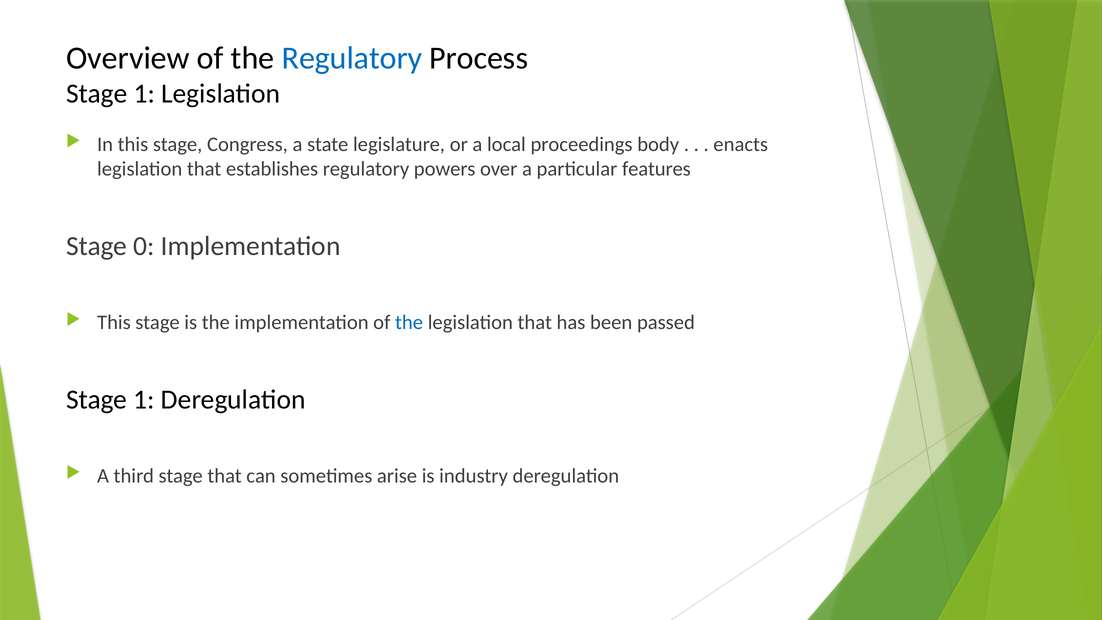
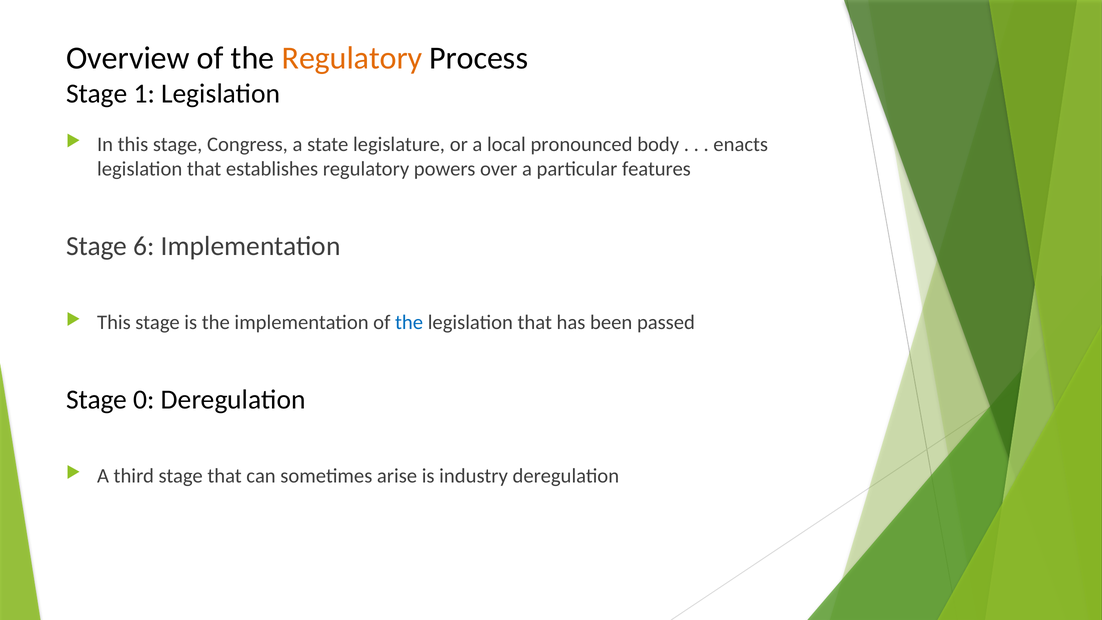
Regulatory at (352, 58) colour: blue -> orange
proceedings: proceedings -> pronounced
0: 0 -> 6
1 at (144, 400): 1 -> 0
